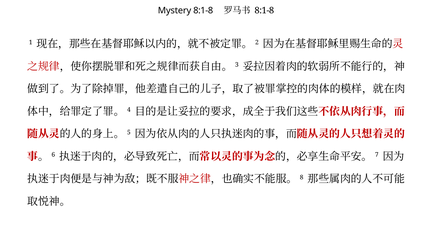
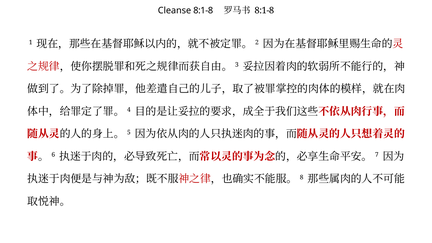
Mystery: Mystery -> Cleanse
